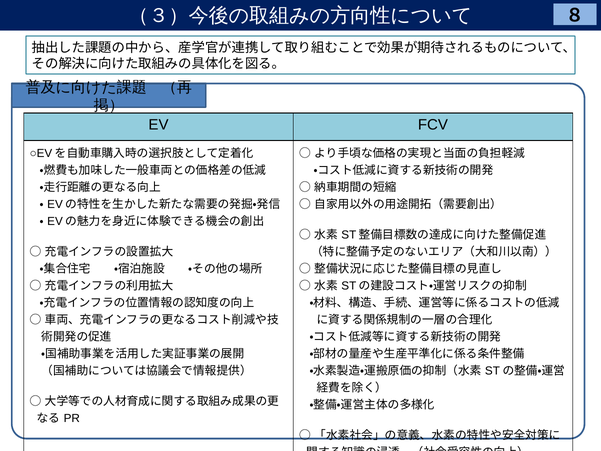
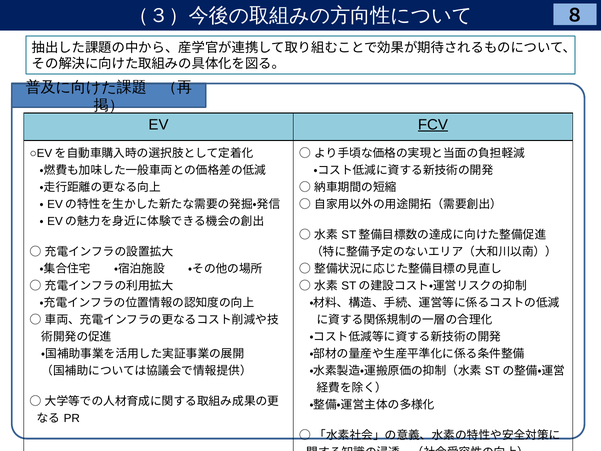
FCV underline: none -> present
